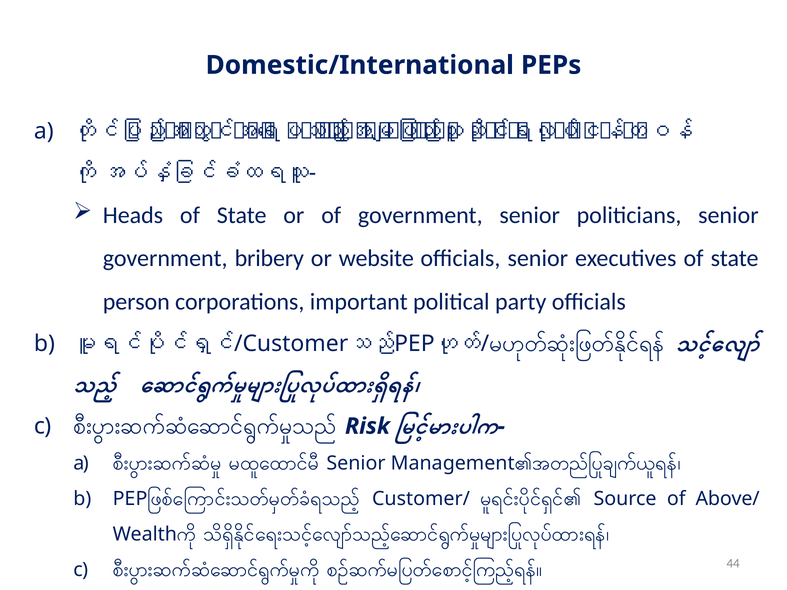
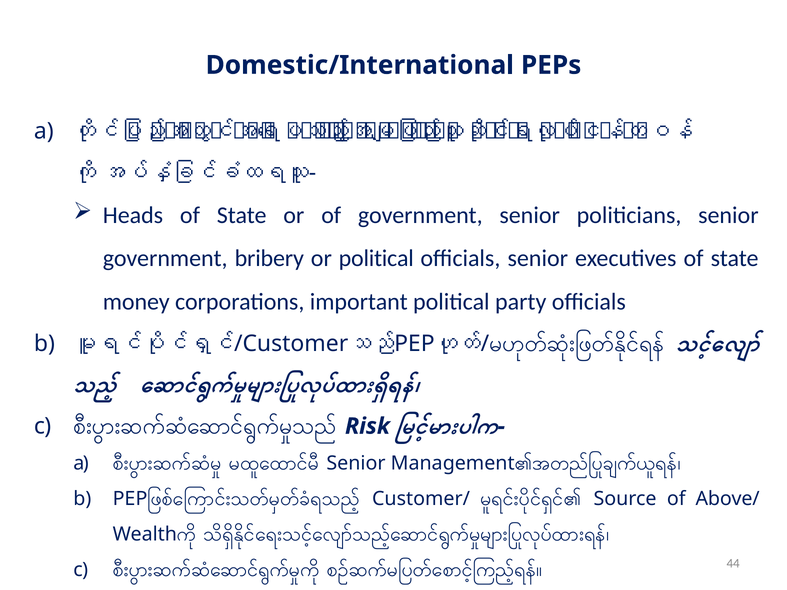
or website: website -> political
person: person -> money
